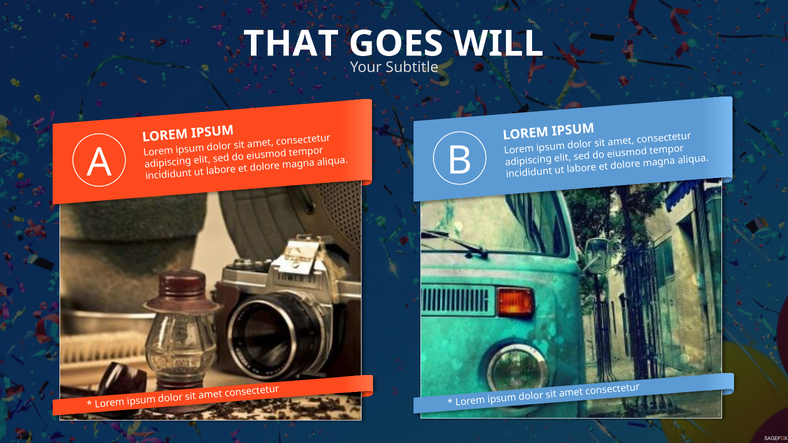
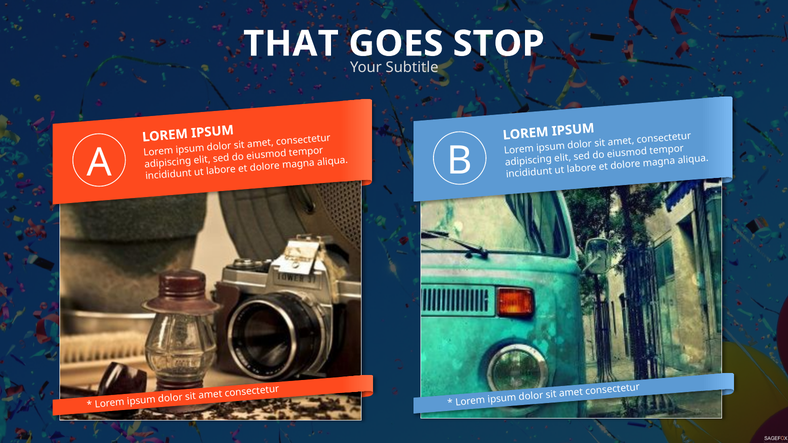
WILL: WILL -> STOP
